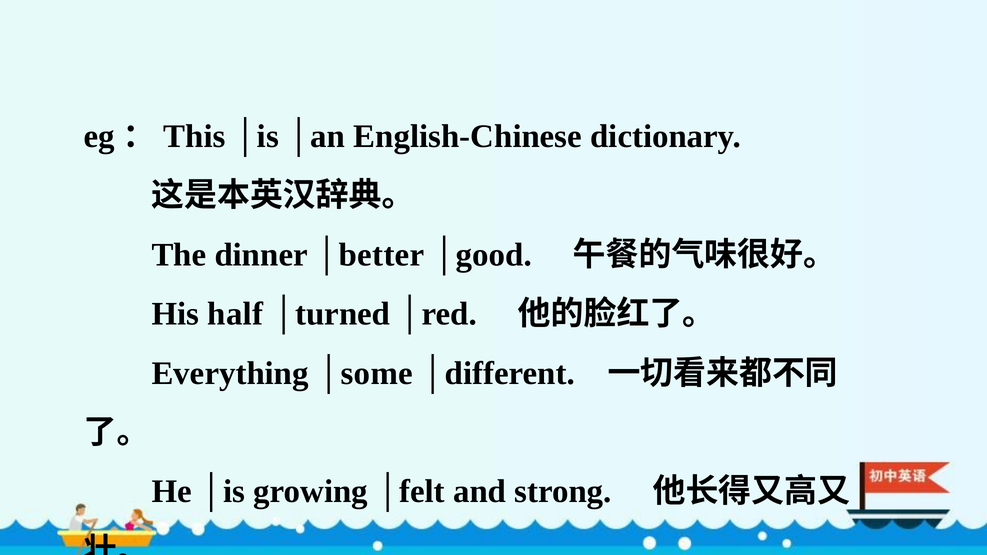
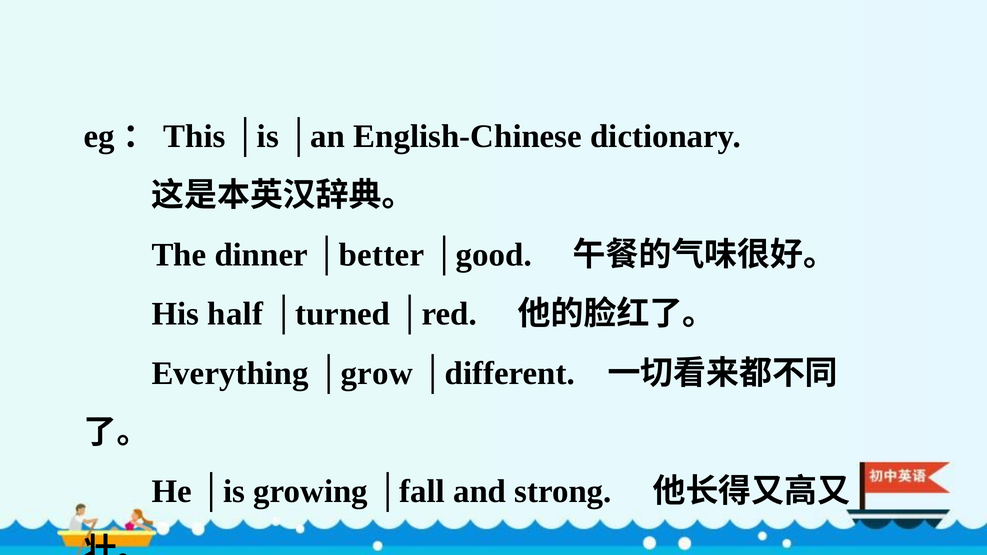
│some: │some -> │grow
│felt: │felt -> │fall
